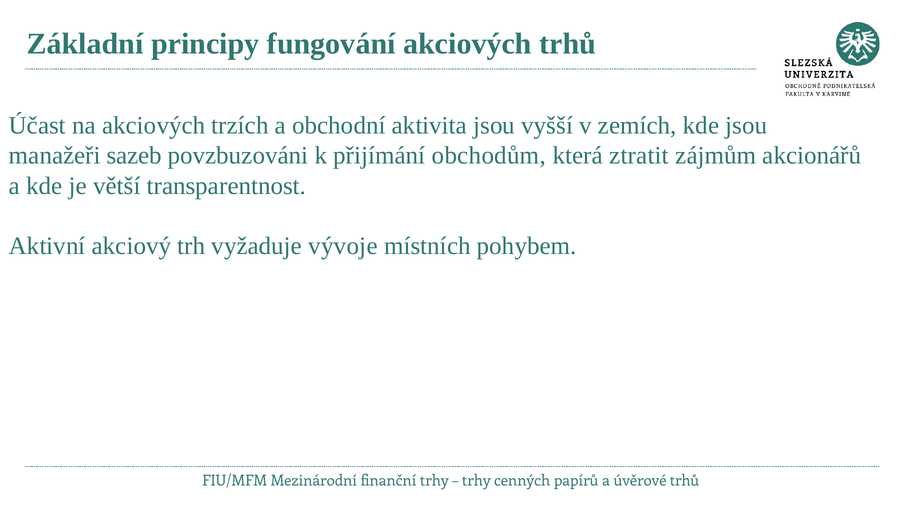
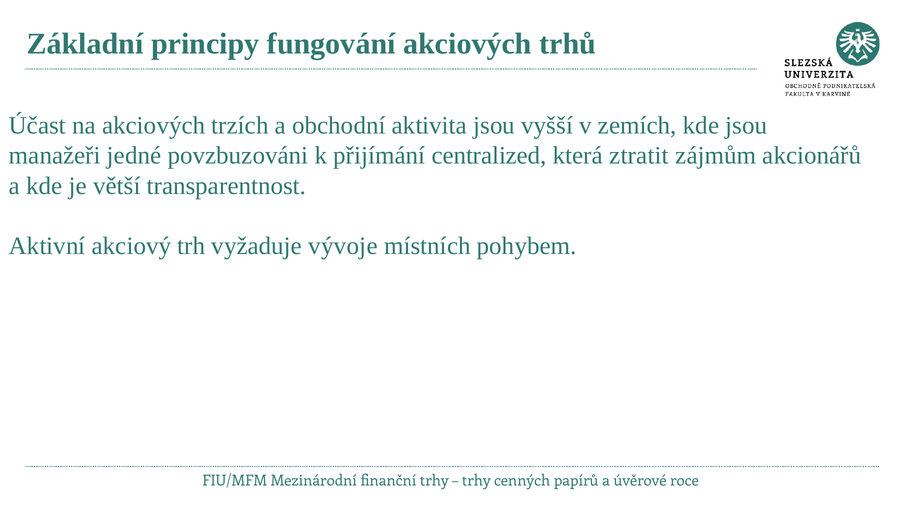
sazeb: sazeb -> jedné
obchodům: obchodům -> centralized
úvěrové trhů: trhů -> roce
